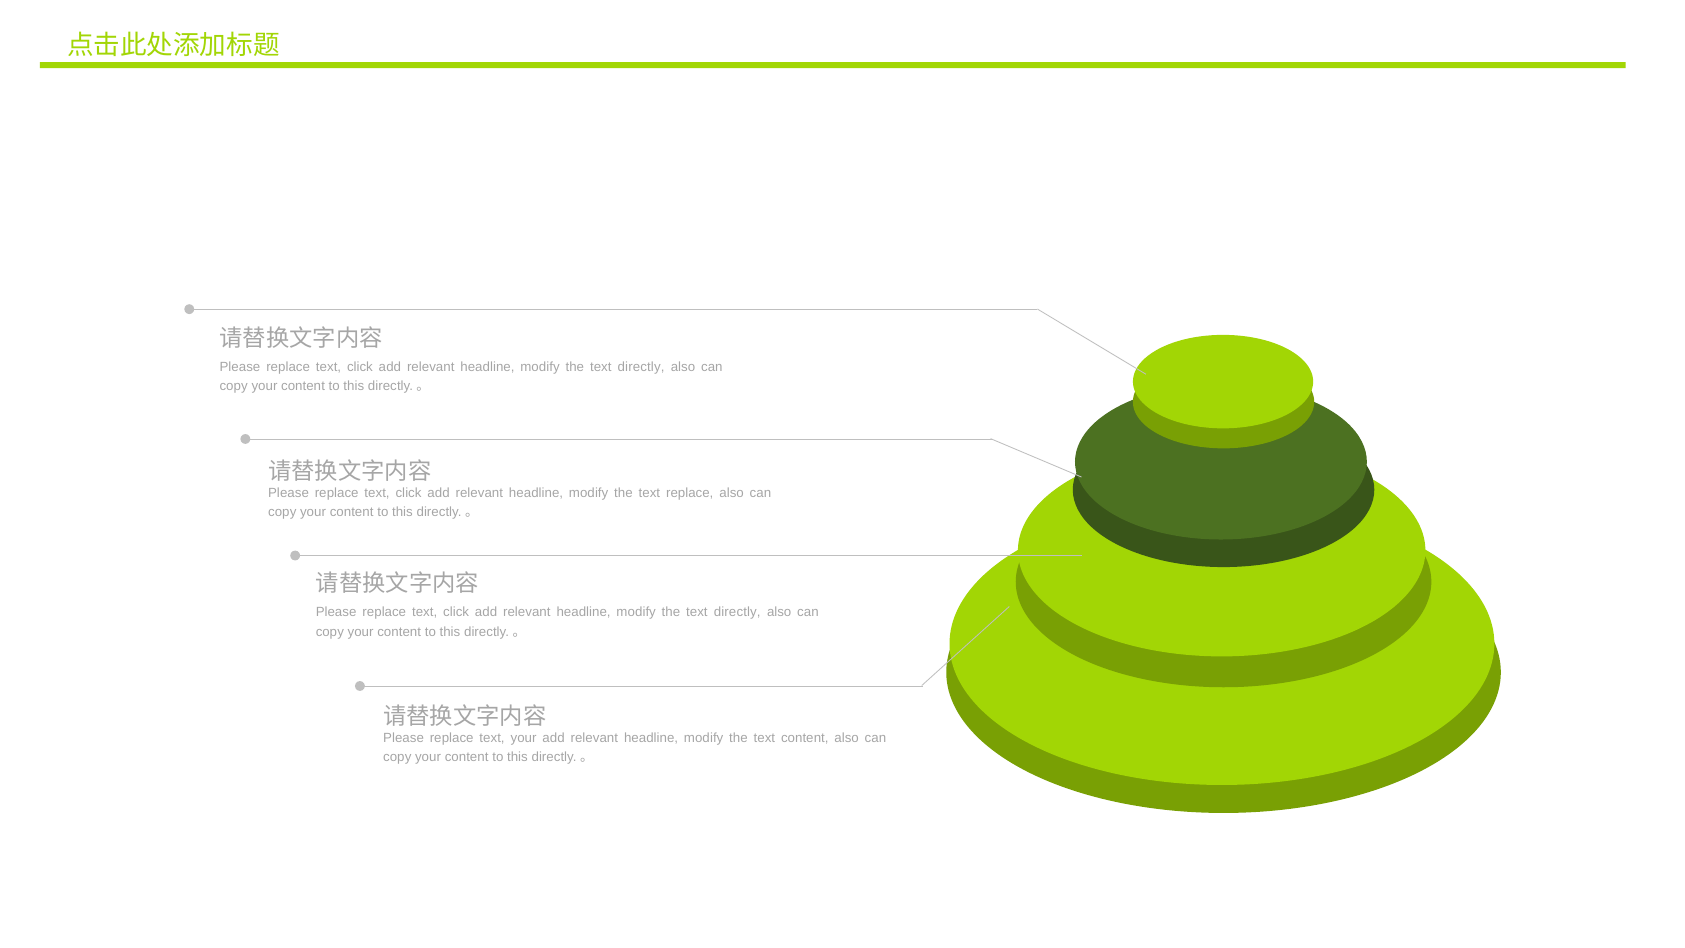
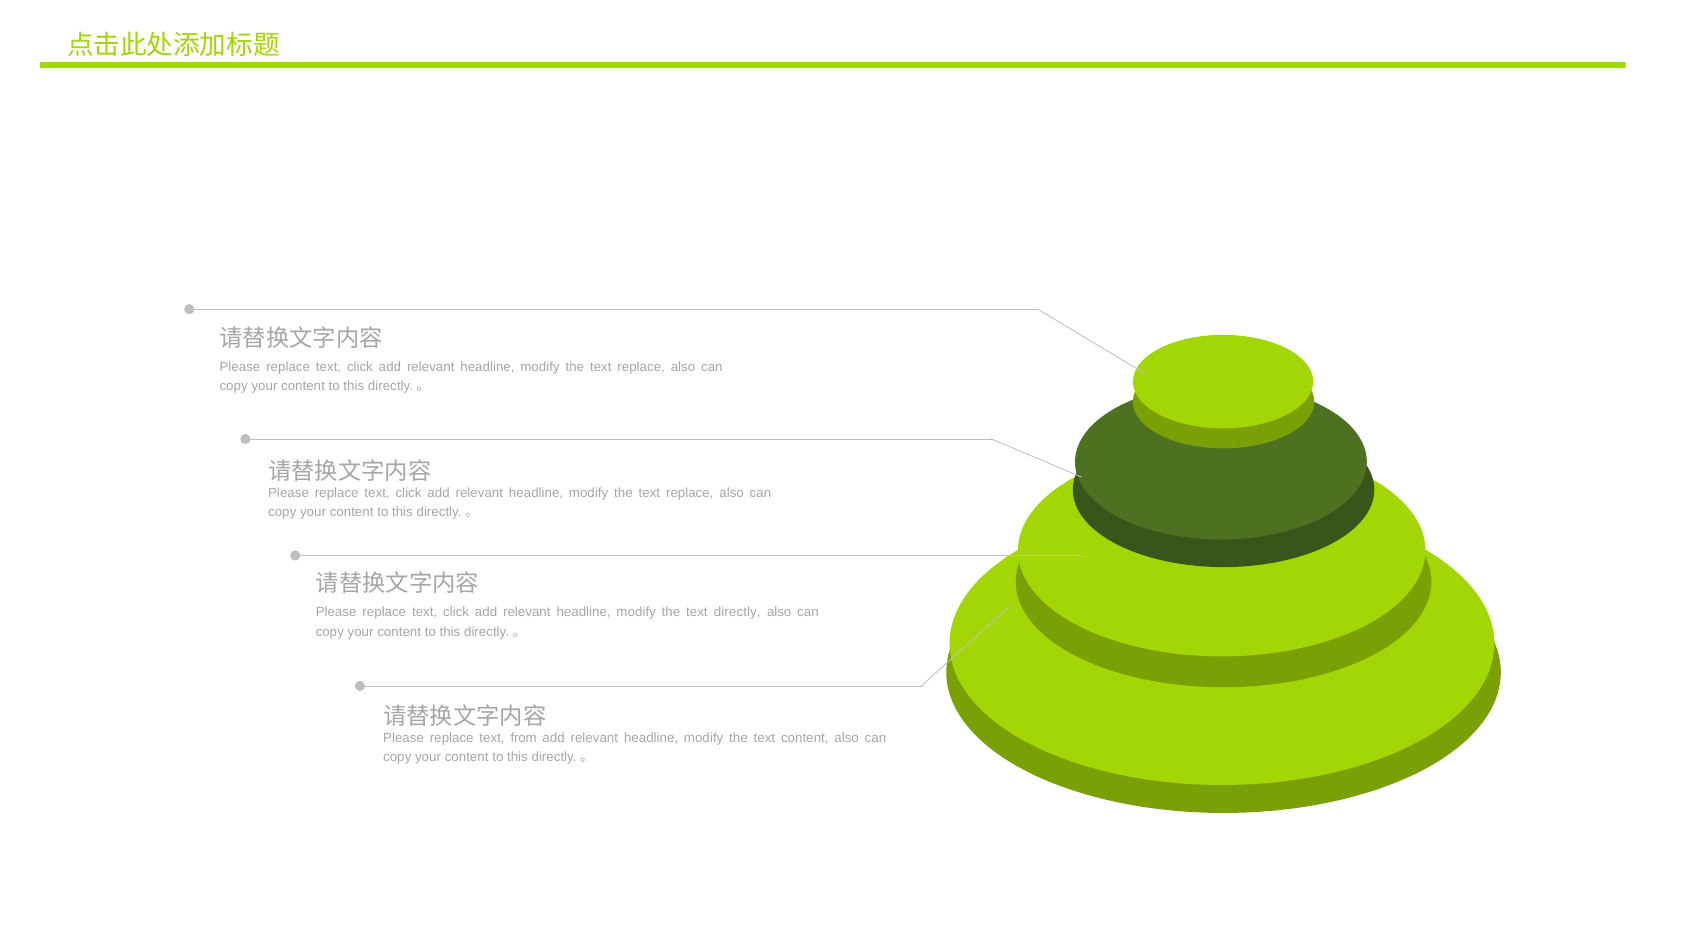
directly at (641, 367): directly -> replace
text your: your -> from
